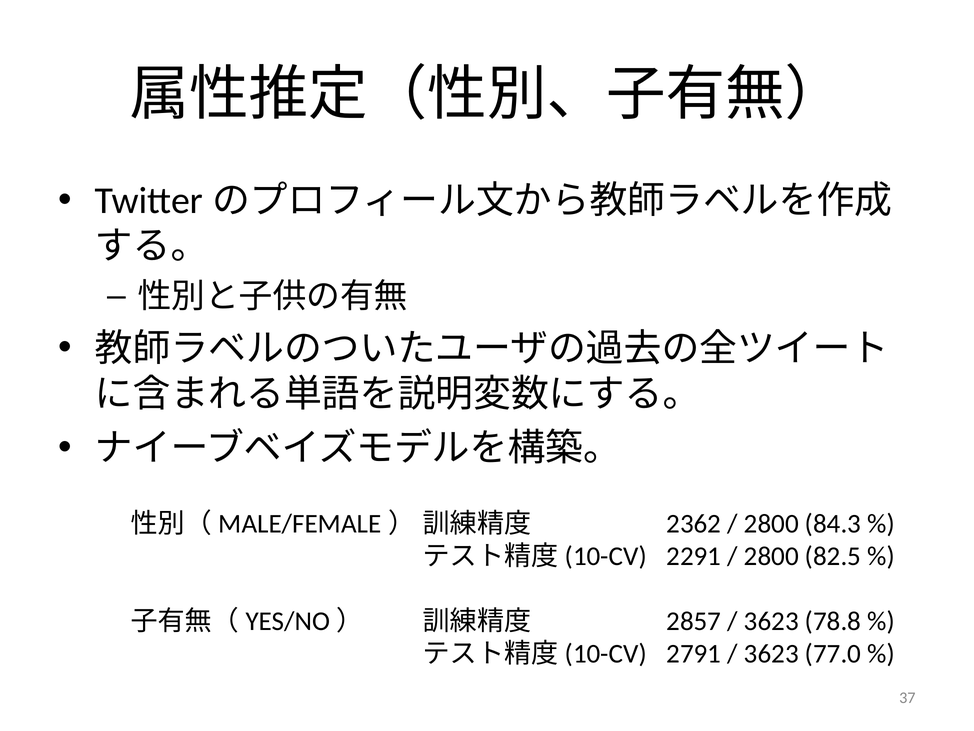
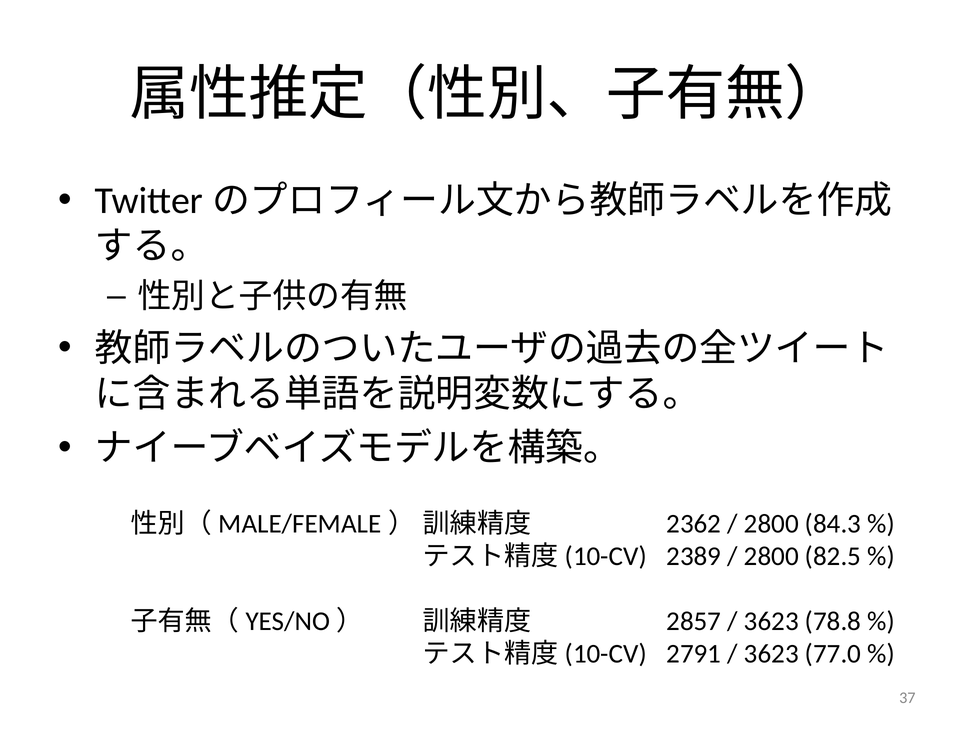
2291: 2291 -> 2389
